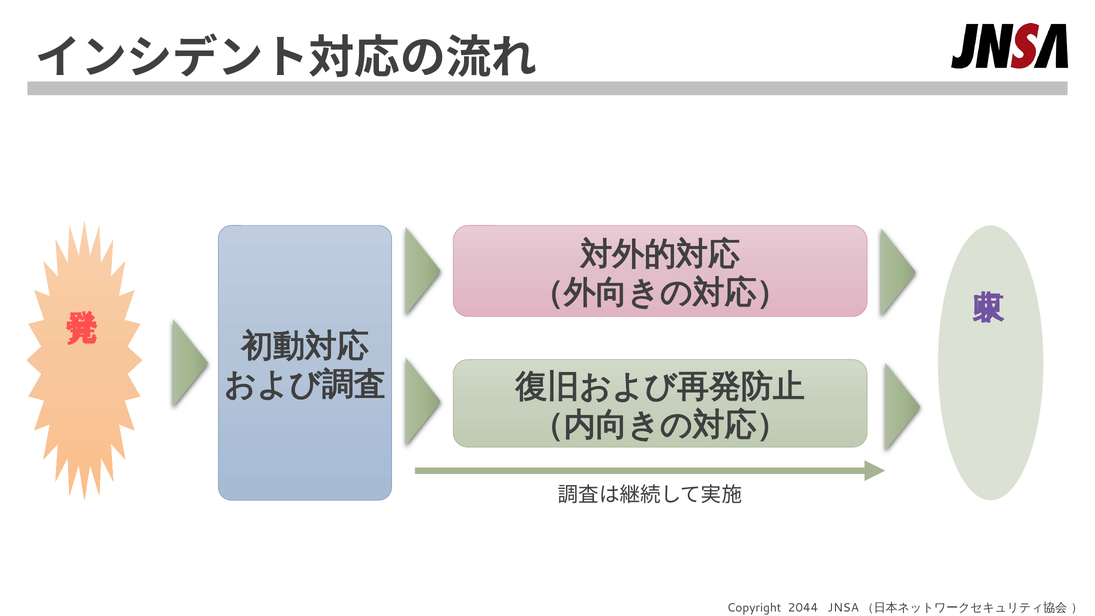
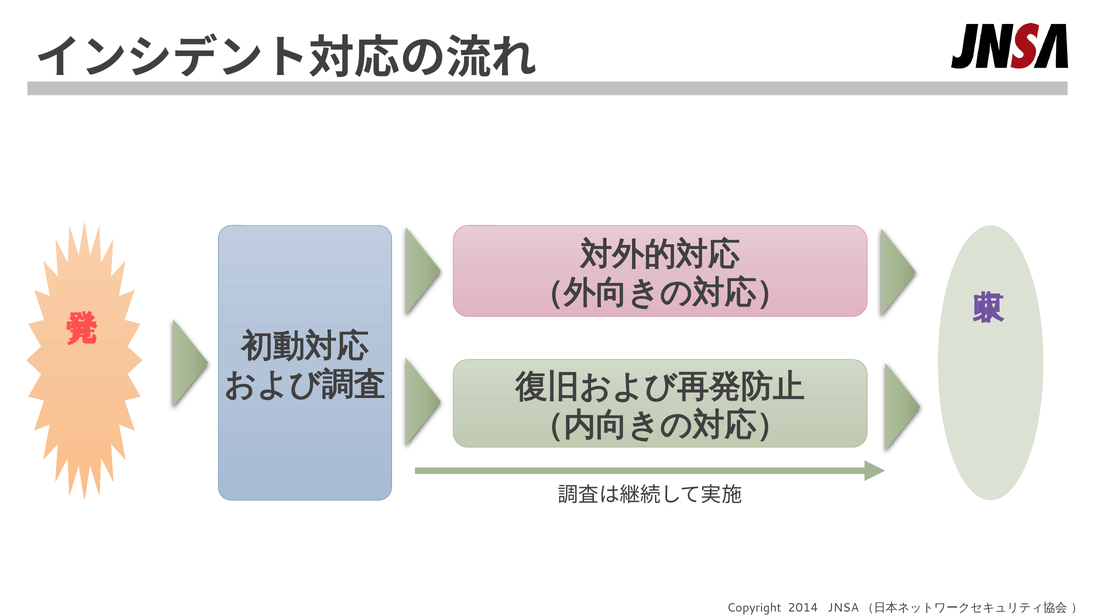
2044: 2044 -> 2014
